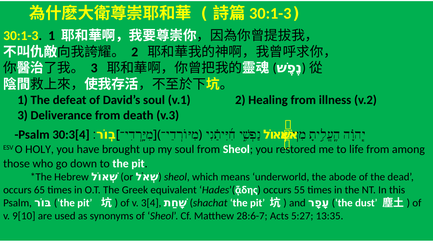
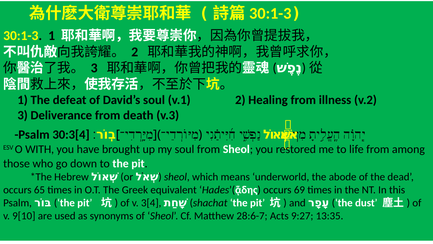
HOLY: HOLY -> WITH
55: 55 -> 69
5:27: 5:27 -> 9:27
